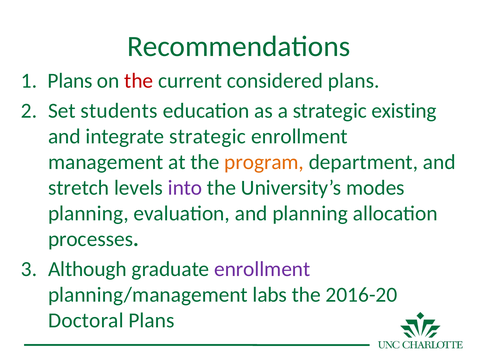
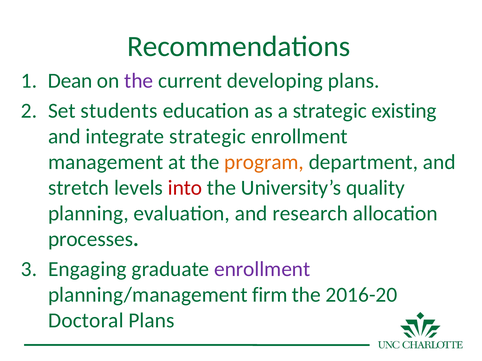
Plans at (70, 81): Plans -> Dean
the at (139, 81) colour: red -> purple
considered: considered -> developing
into colour: purple -> red
modes: modes -> quality
and planning: planning -> research
Although: Although -> Engaging
labs: labs -> firm
